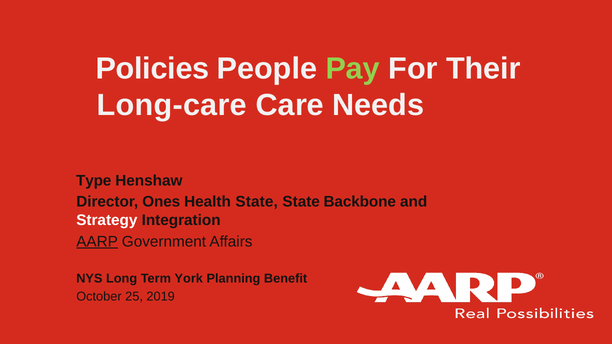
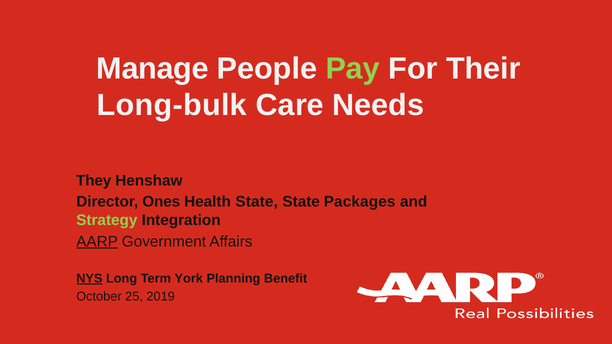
Policies: Policies -> Manage
Long-care: Long-care -> Long-bulk
Type: Type -> They
Backbone: Backbone -> Packages
Strategy colour: white -> light green
NYS underline: none -> present
